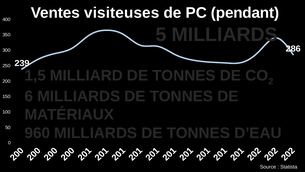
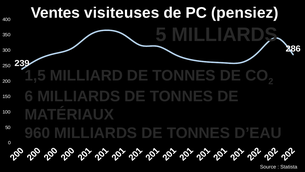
pendant: pendant -> pensiez
